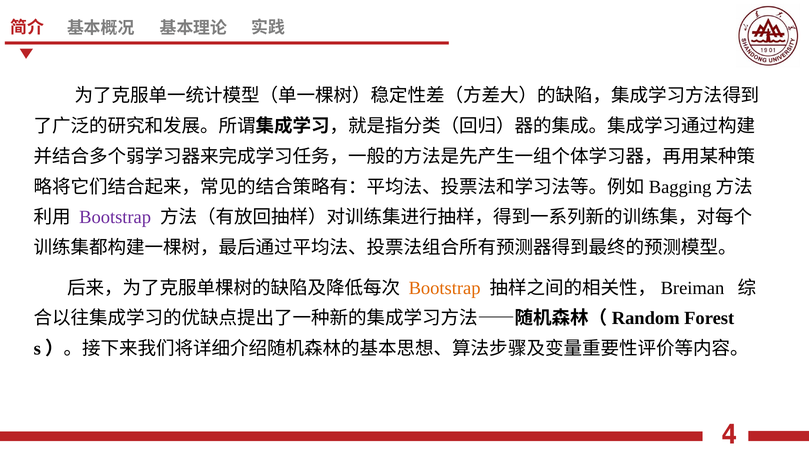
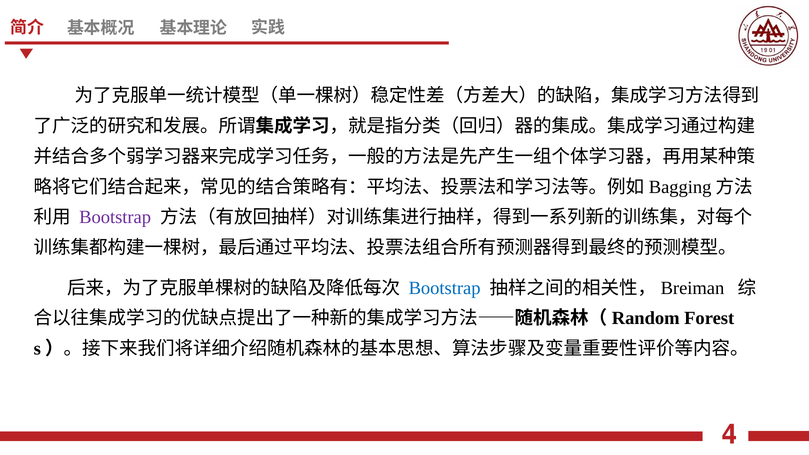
Bootstrap at (445, 288) colour: orange -> blue
